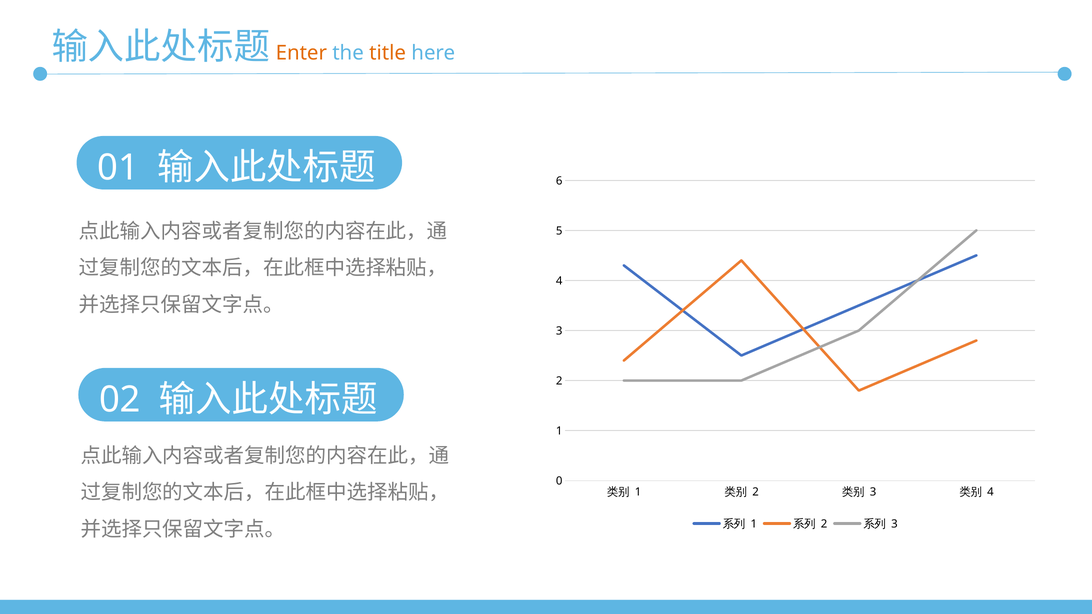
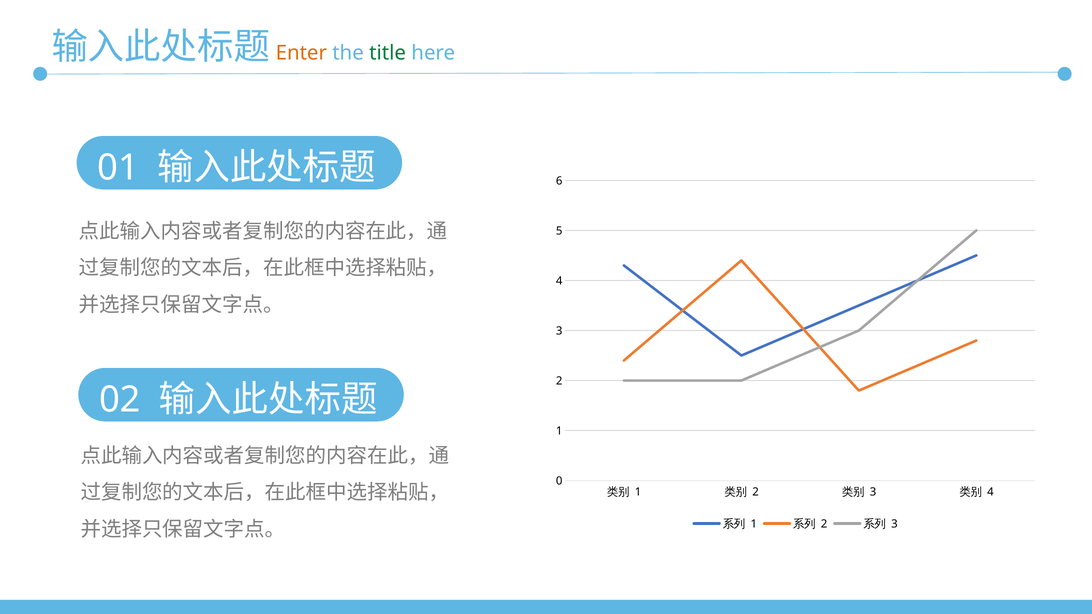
title colour: orange -> green
